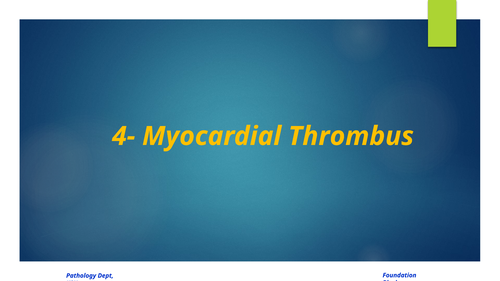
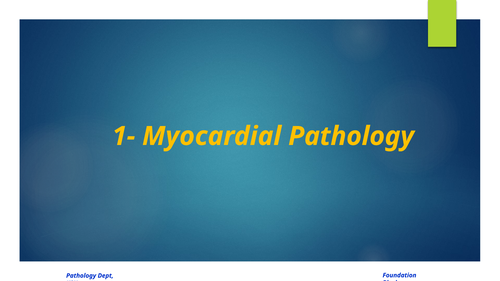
4-: 4- -> 1-
Myocardial Thrombus: Thrombus -> Pathology
